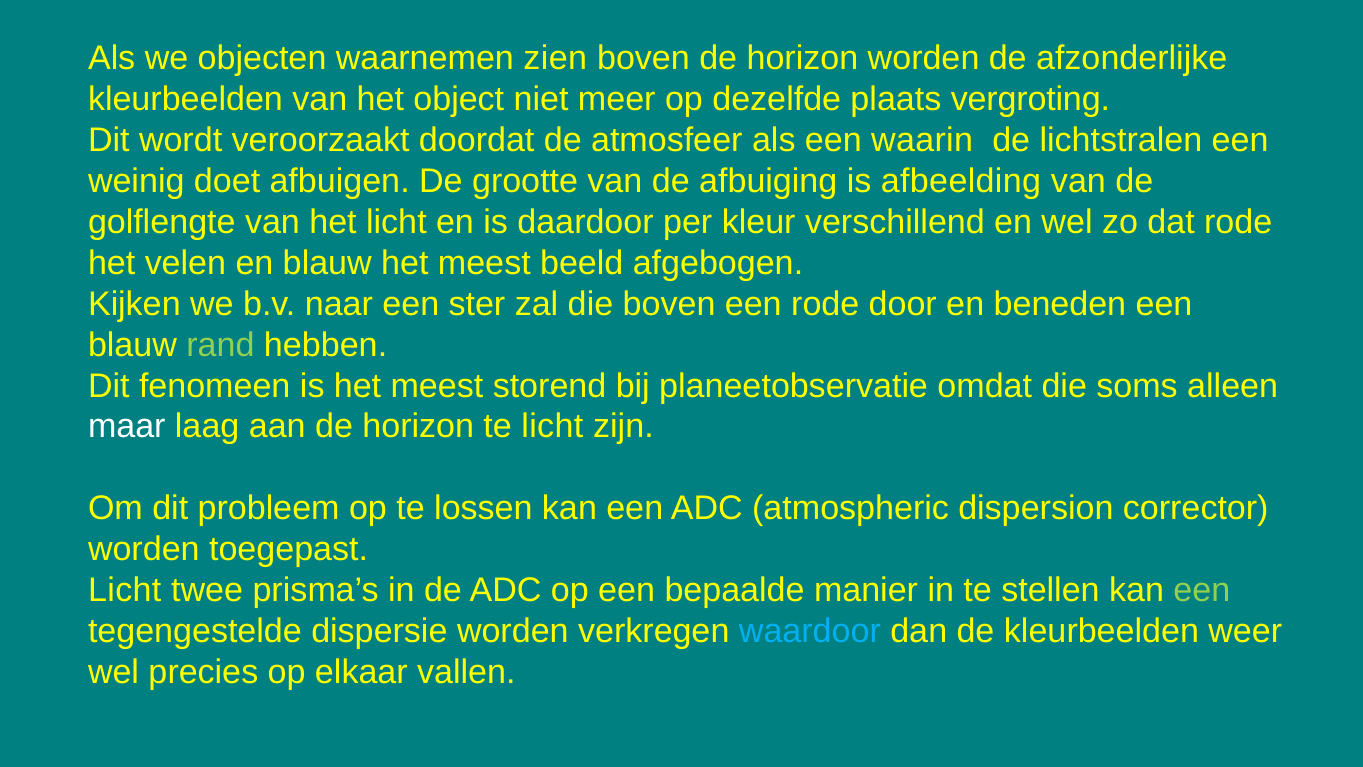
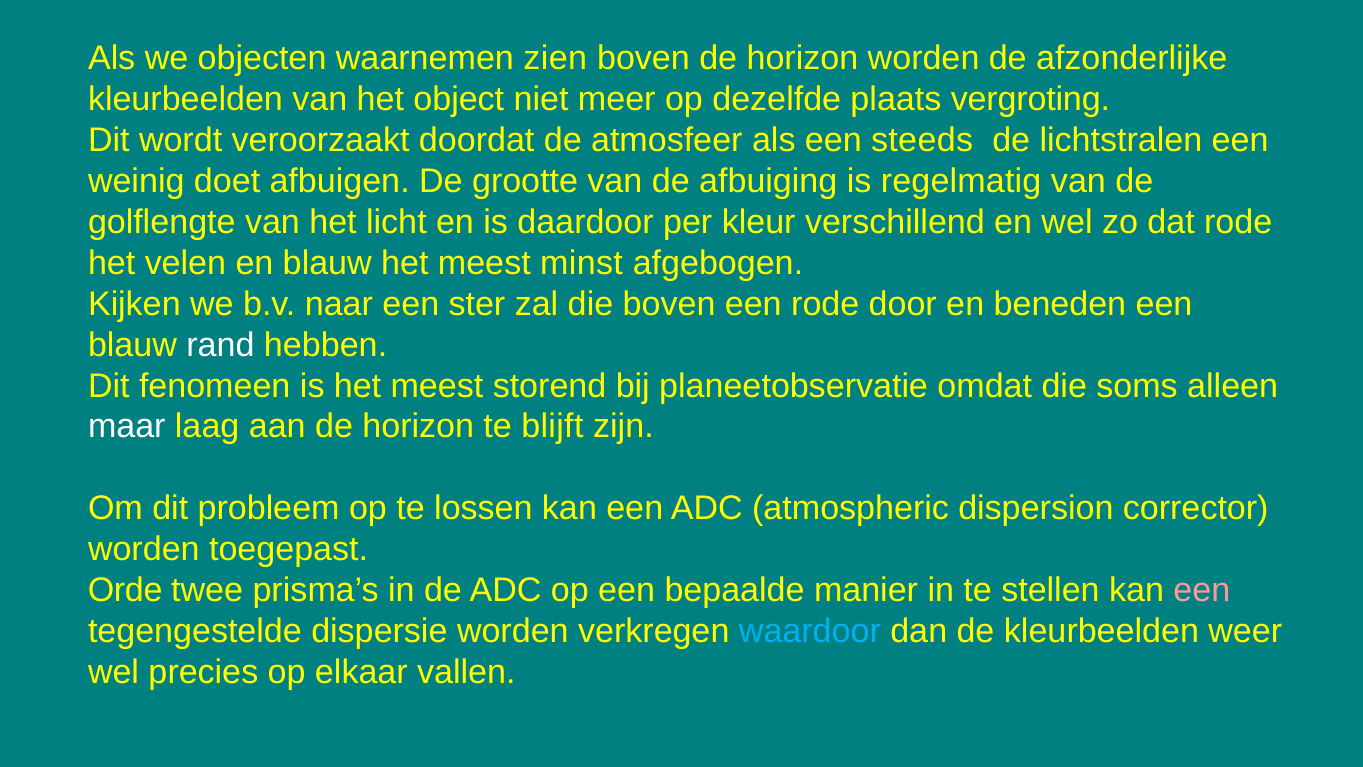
waarin: waarin -> steeds
afbeelding: afbeelding -> regelmatig
beeld: beeld -> minst
rand colour: light green -> white
te licht: licht -> blijft
Licht at (125, 590): Licht -> Orde
een at (1202, 590) colour: light green -> pink
